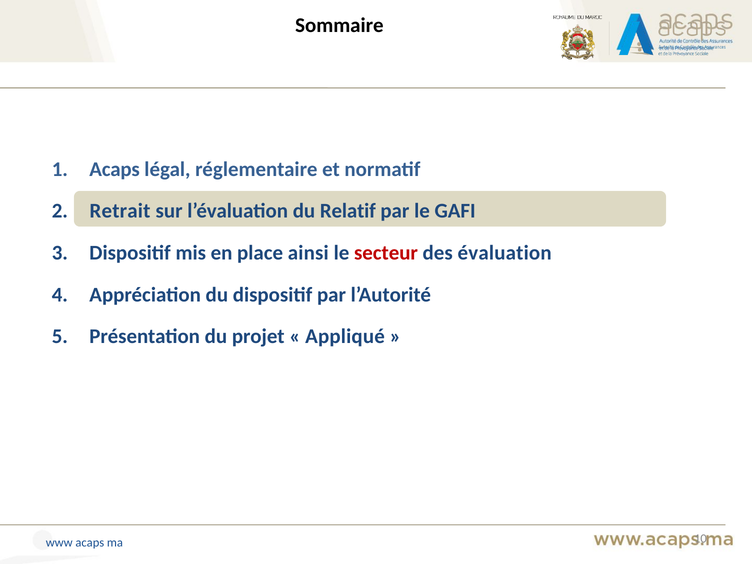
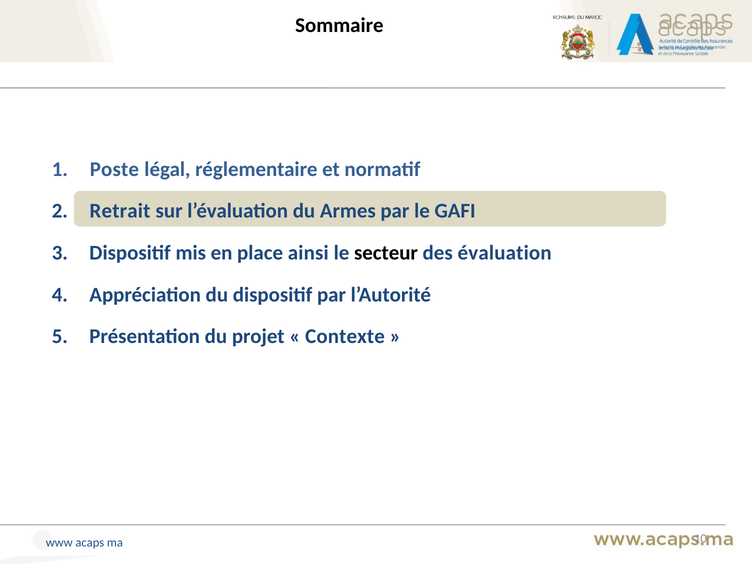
Acaps at (115, 169): Acaps -> Poste
Relatif: Relatif -> Armes
secteur colour: red -> black
Appliqué: Appliqué -> Contexte
